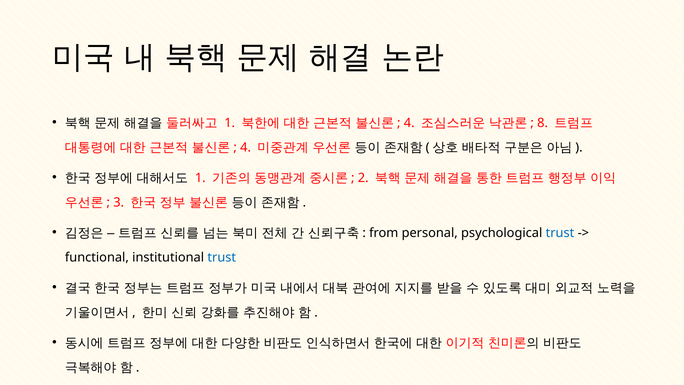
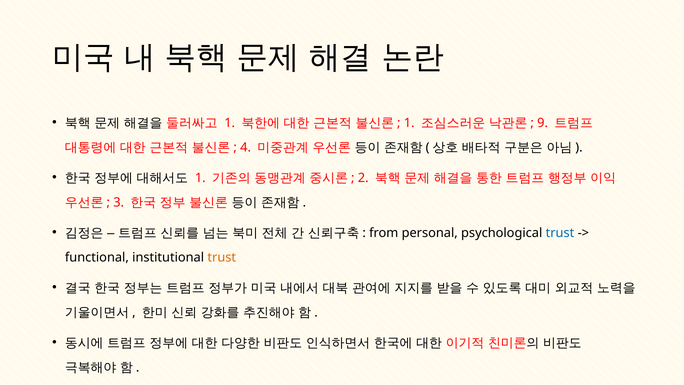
4 at (409, 123): 4 -> 1
8: 8 -> 9
trust at (222, 257) colour: blue -> orange
